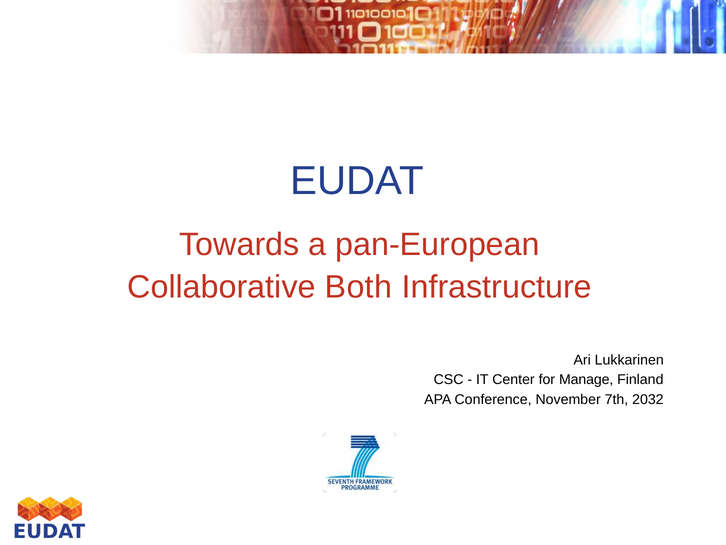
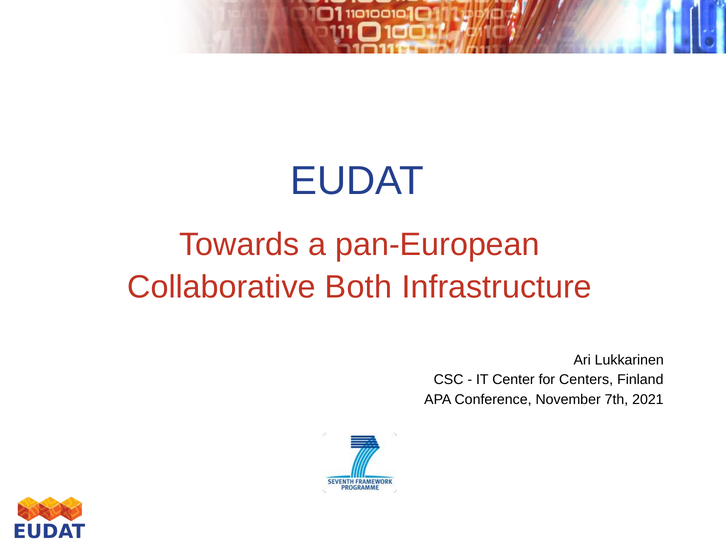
Manage: Manage -> Centers
2032: 2032 -> 2021
